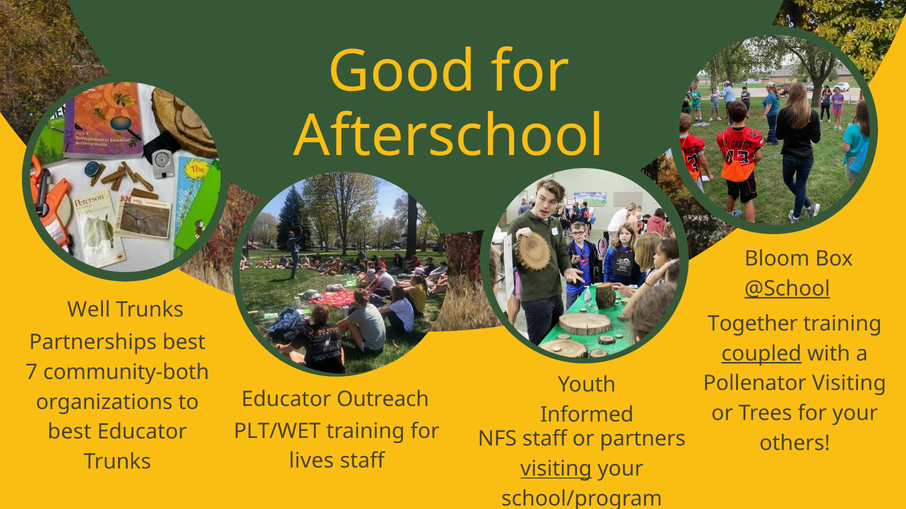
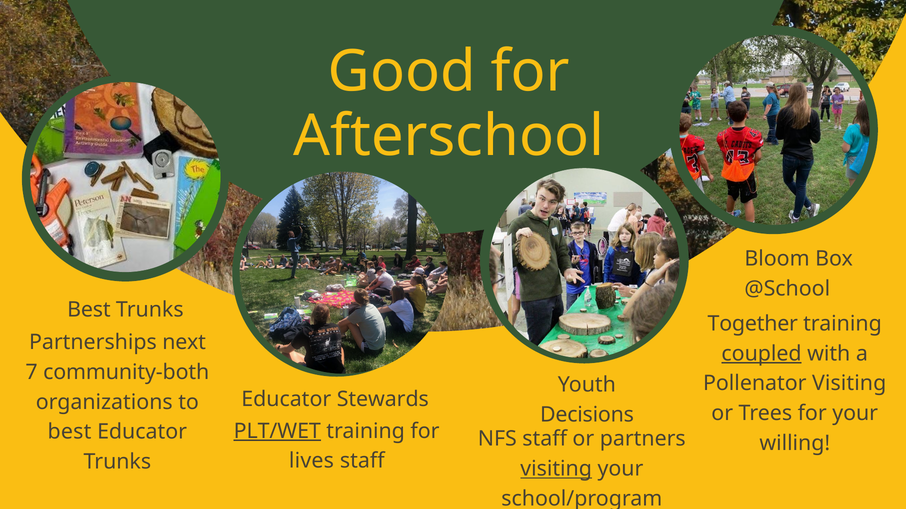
@School underline: present -> none
Well at (89, 310): Well -> Best
Partnerships best: best -> next
Outreach: Outreach -> Stewards
Informed: Informed -> Decisions
PLT/WET underline: none -> present
others: others -> willing
